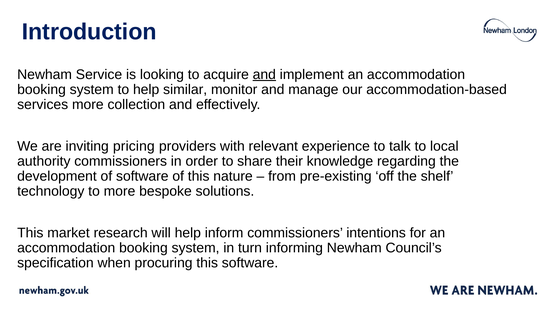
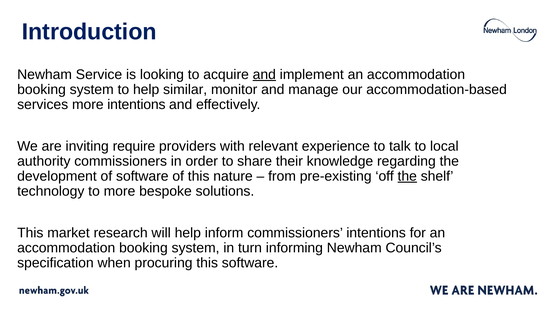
more collection: collection -> intentions
pricing: pricing -> require
the at (407, 176) underline: none -> present
